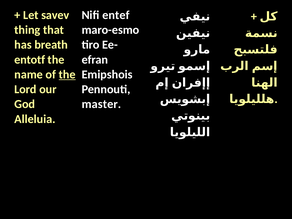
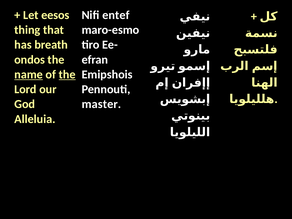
savev: savev -> eesos
entotf: entotf -> ondos
name underline: none -> present
